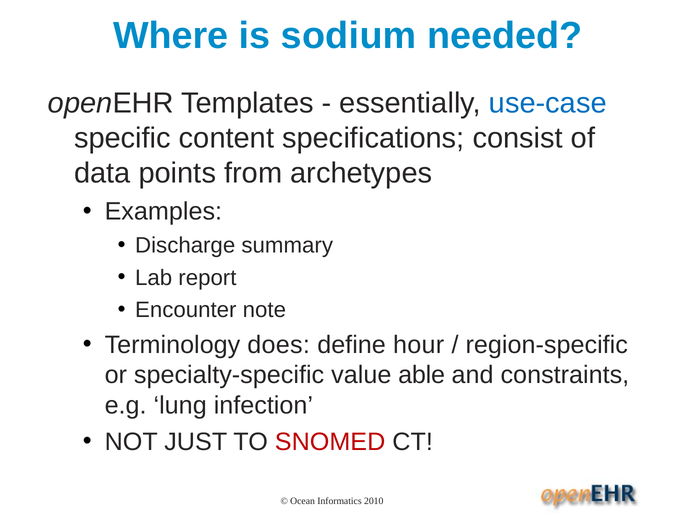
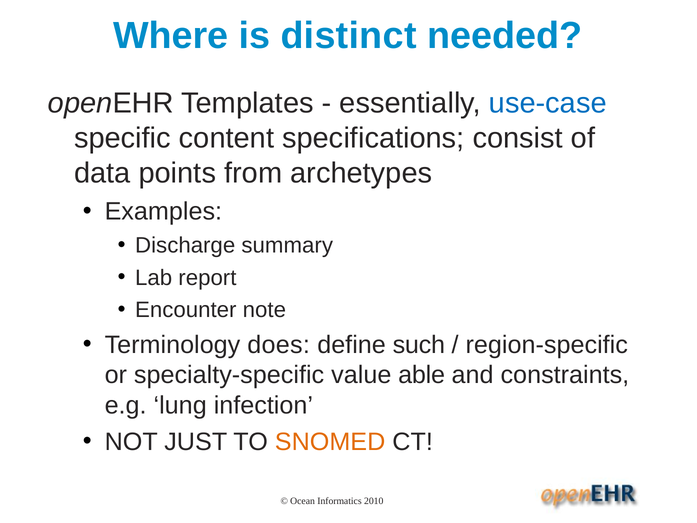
sodium: sodium -> distinct
hour: hour -> such
SNOMED colour: red -> orange
